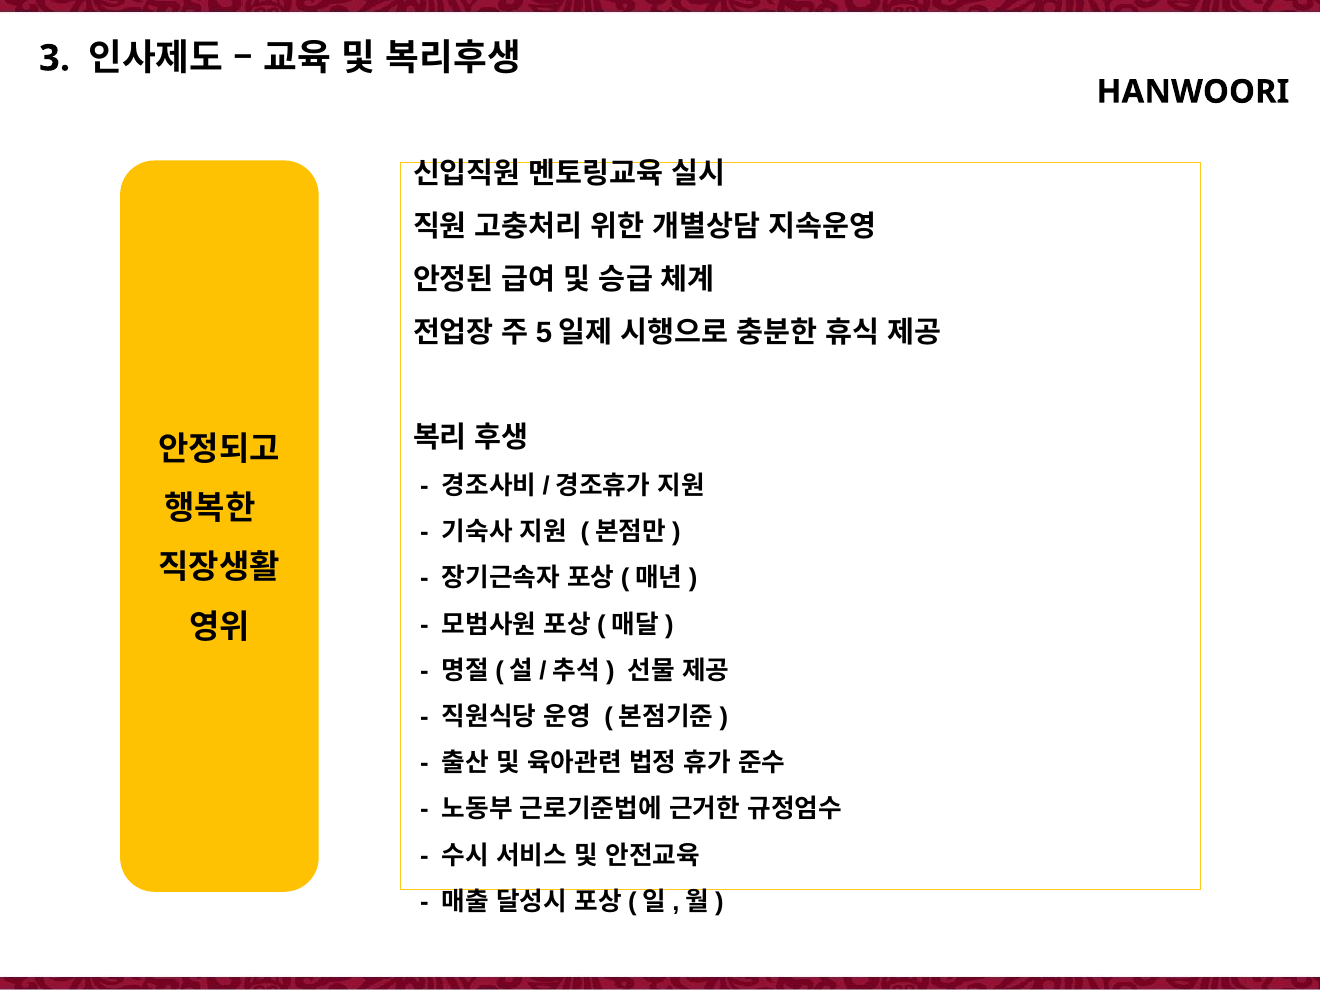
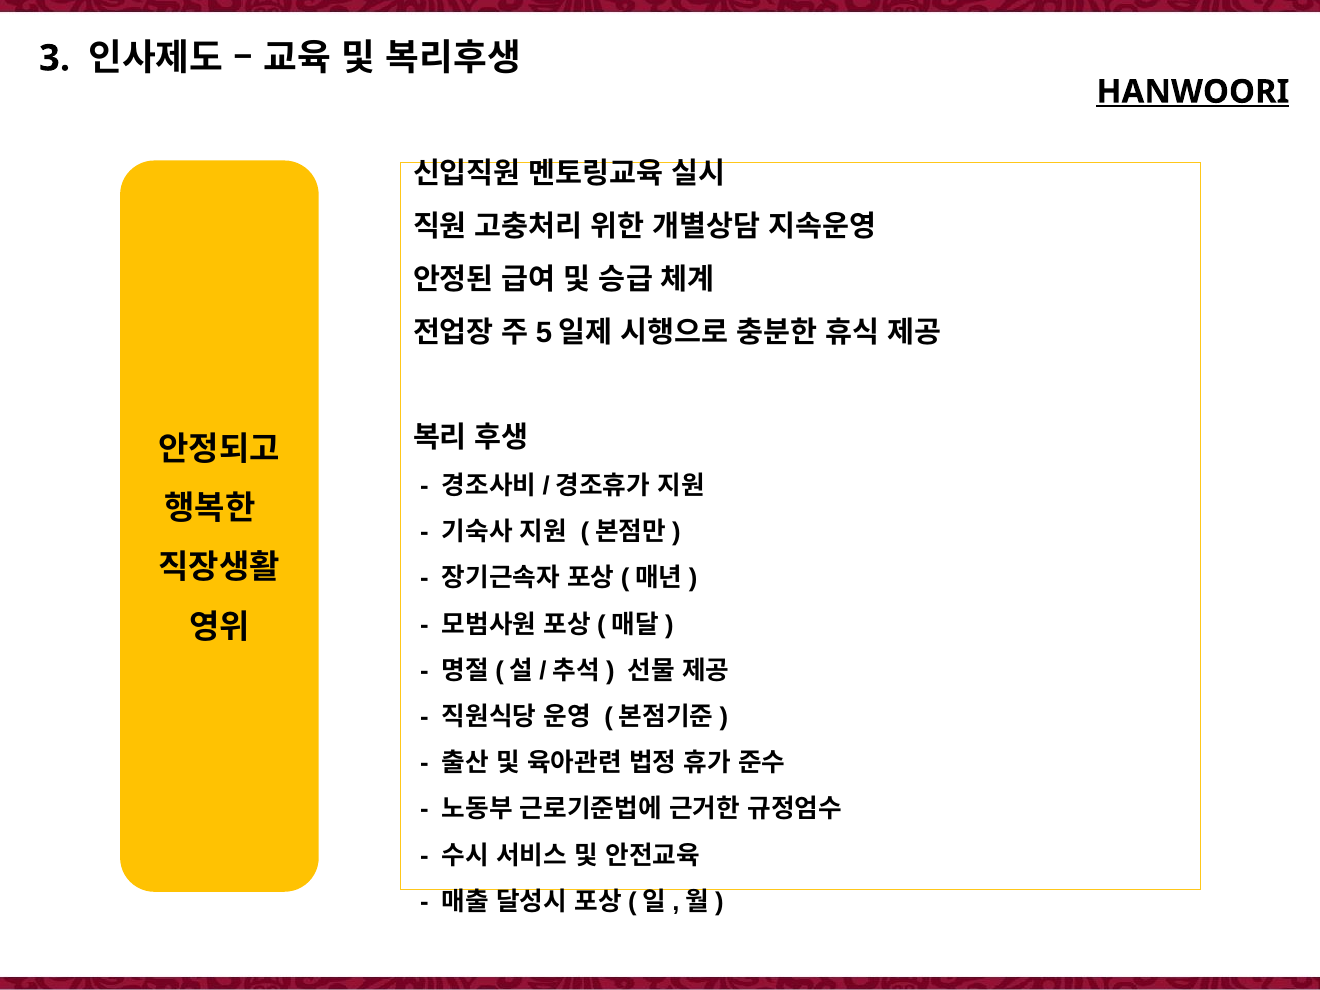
HANWOORI underline: none -> present
